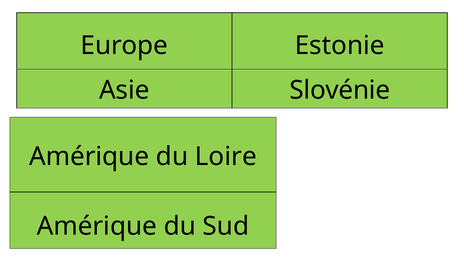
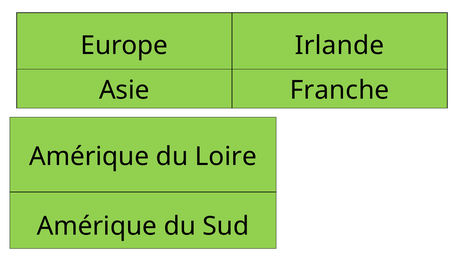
Estonie: Estonie -> Irlande
Slovénie: Slovénie -> Franche
